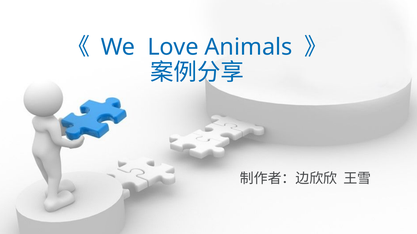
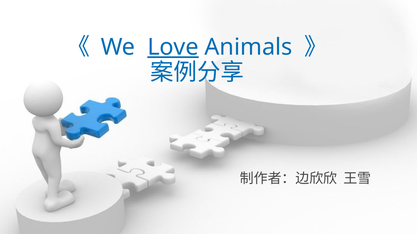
Love underline: none -> present
